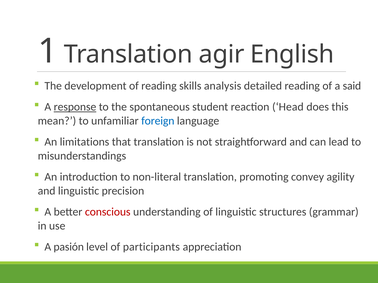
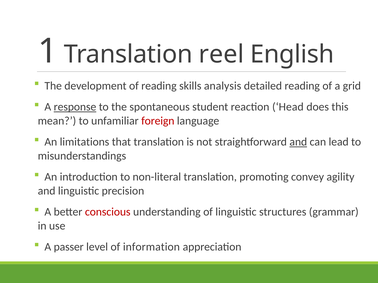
agir: agir -> reel
said: said -> grid
foreign colour: blue -> red
and at (298, 142) underline: none -> present
pasión: pasión -> passer
participants: participants -> information
